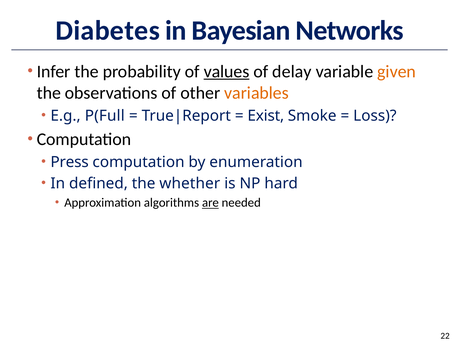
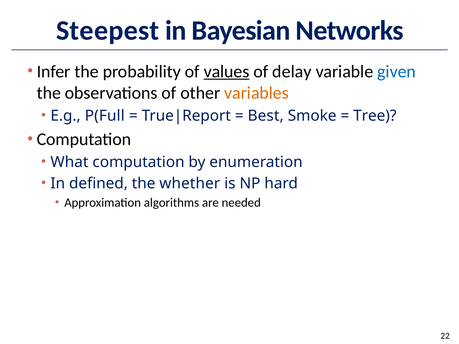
Diabetes: Diabetes -> Steepest
given colour: orange -> blue
Exist: Exist -> Best
Loss: Loss -> Tree
Press: Press -> What
are underline: present -> none
